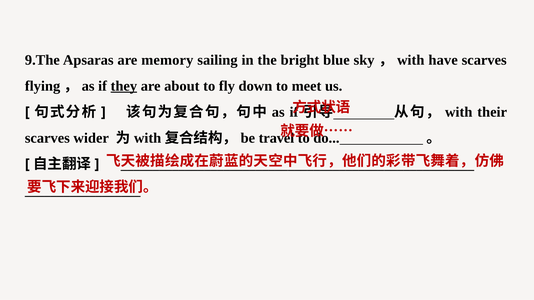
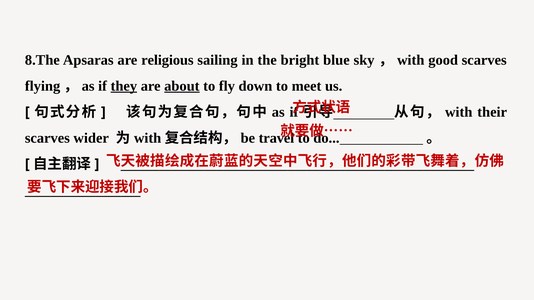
9.The: 9.The -> 8.The
memory: memory -> religious
have: have -> good
about underline: none -> present
